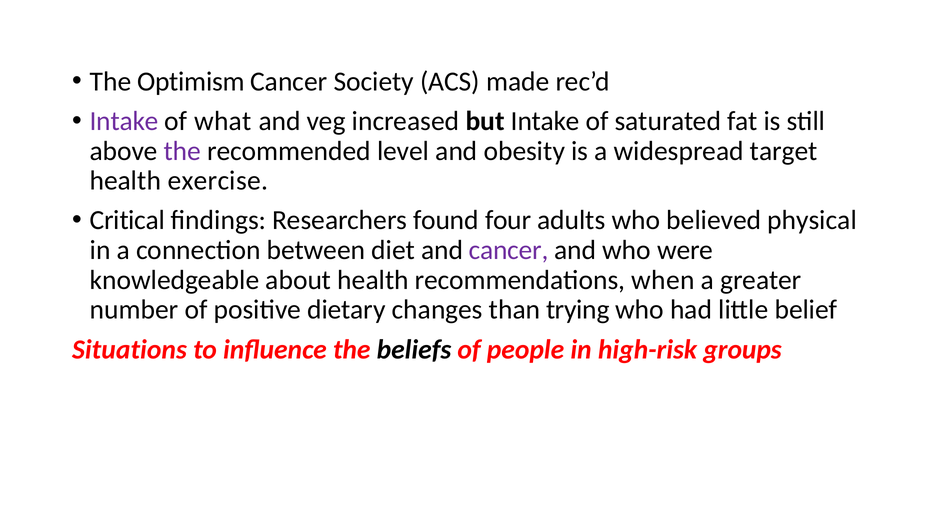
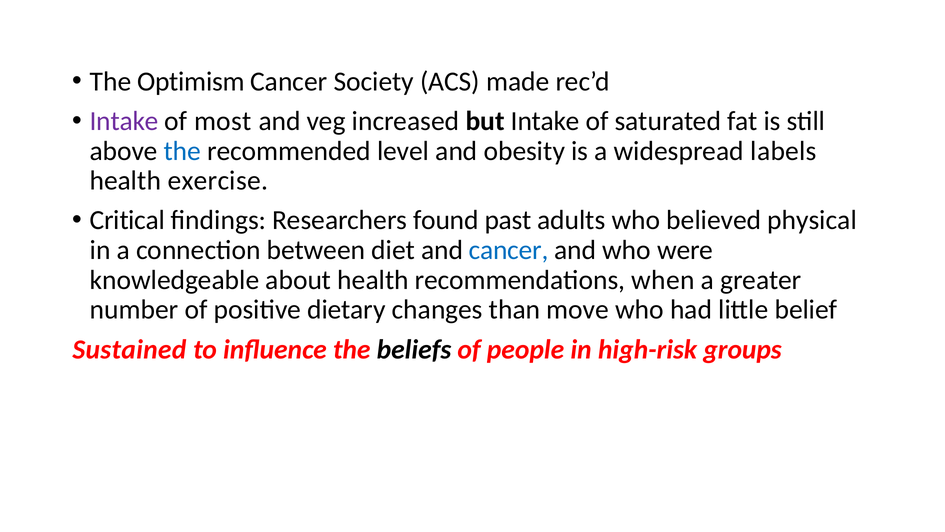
what: what -> most
the at (182, 151) colour: purple -> blue
target: target -> labels
four: four -> past
cancer at (509, 250) colour: purple -> blue
trying: trying -> move
Situations: Situations -> Sustained
